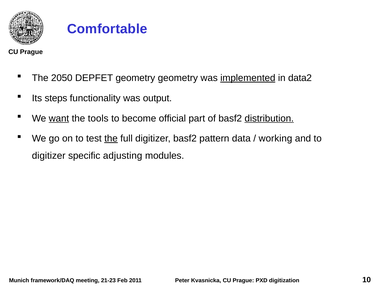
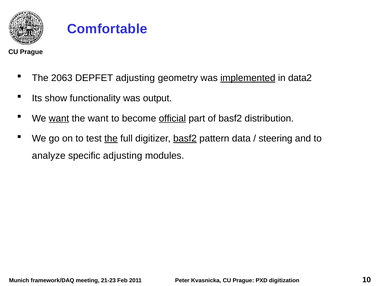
2050: 2050 -> 2063
DEPFET geometry: geometry -> adjusting
steps: steps -> show
the tools: tools -> want
official underline: none -> present
distribution underline: present -> none
basf2 at (185, 138) underline: none -> present
working: working -> steering
digitizer at (49, 156): digitizer -> analyze
